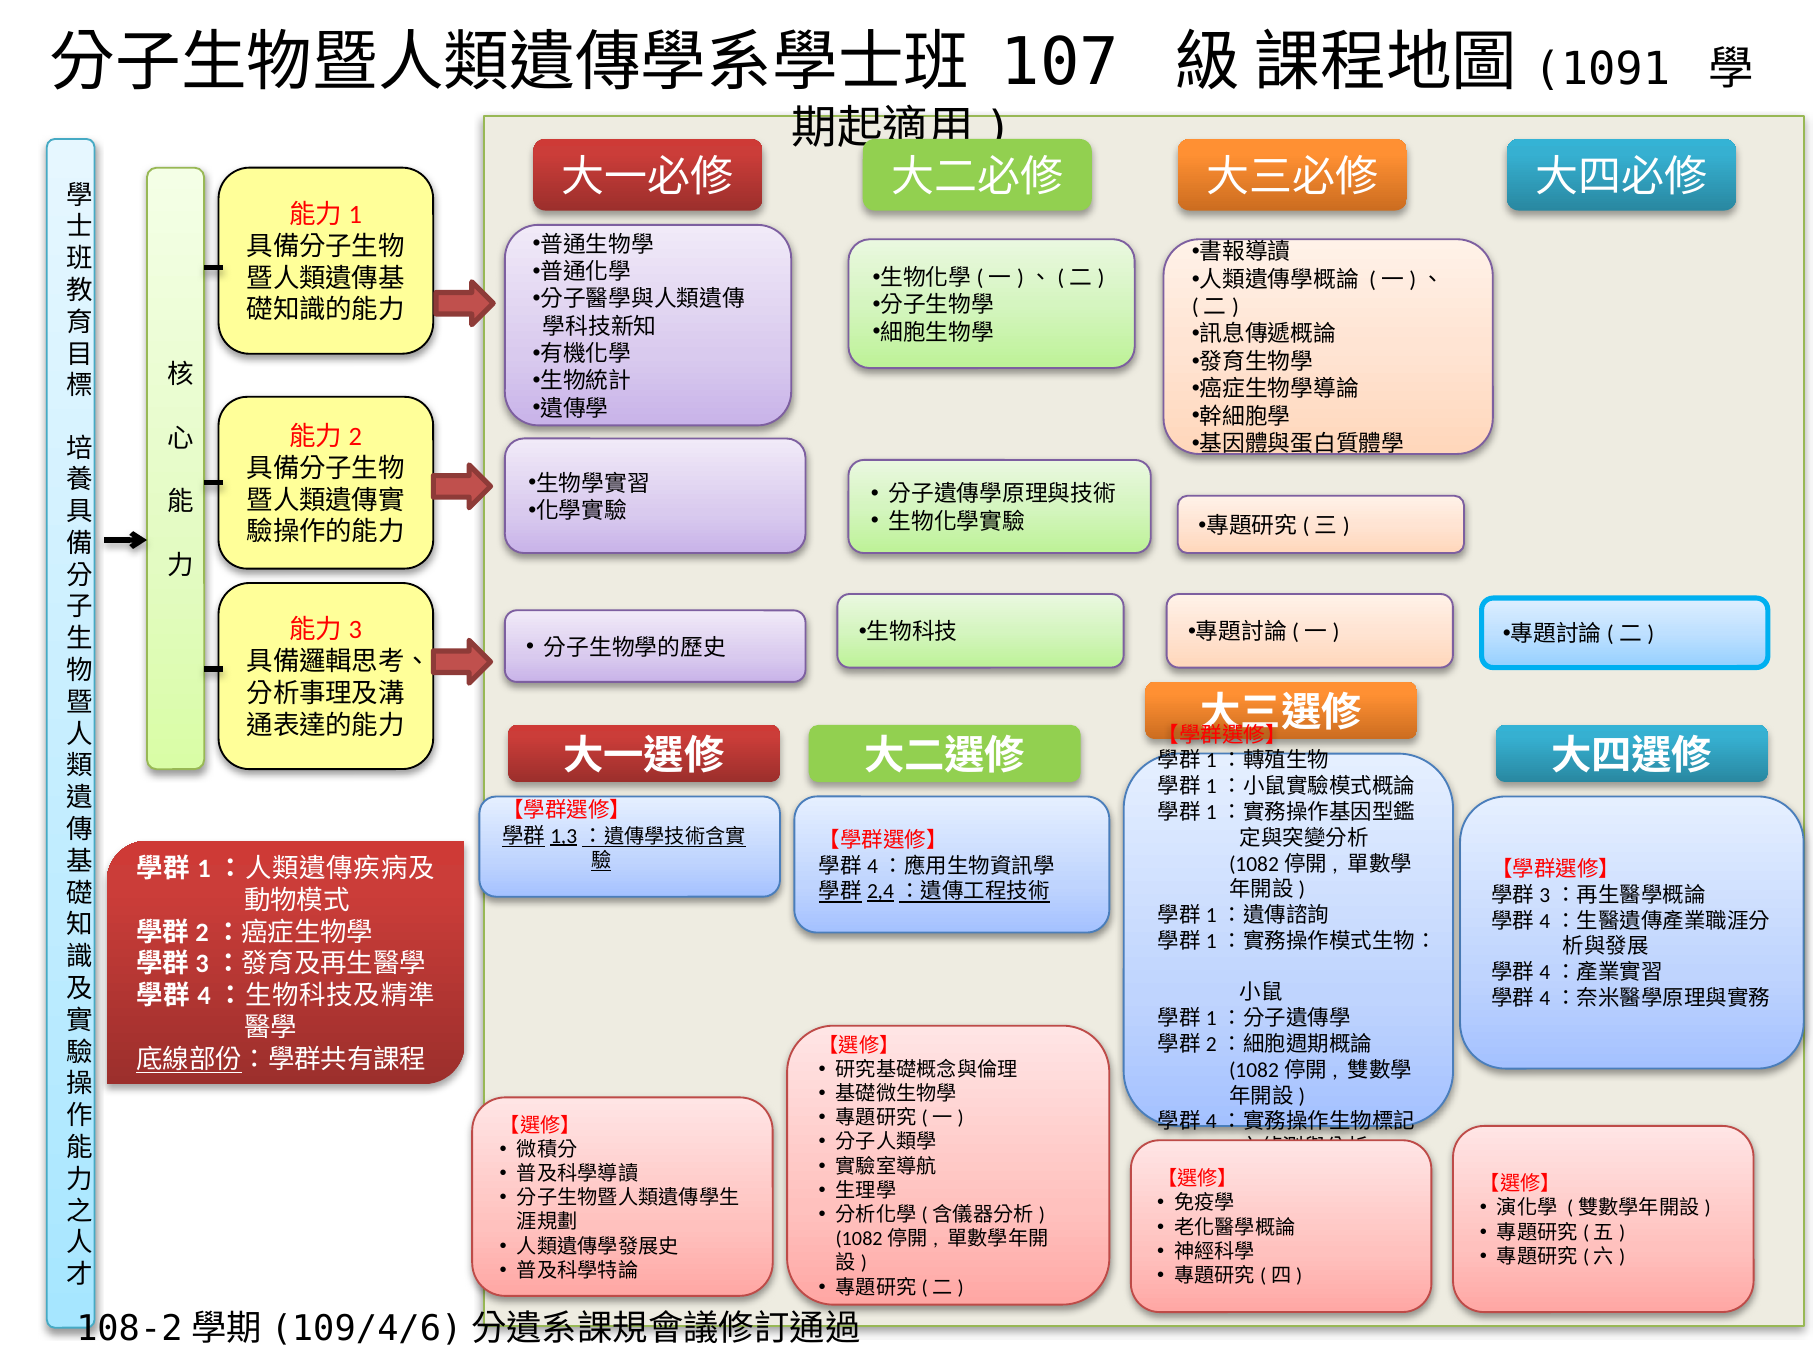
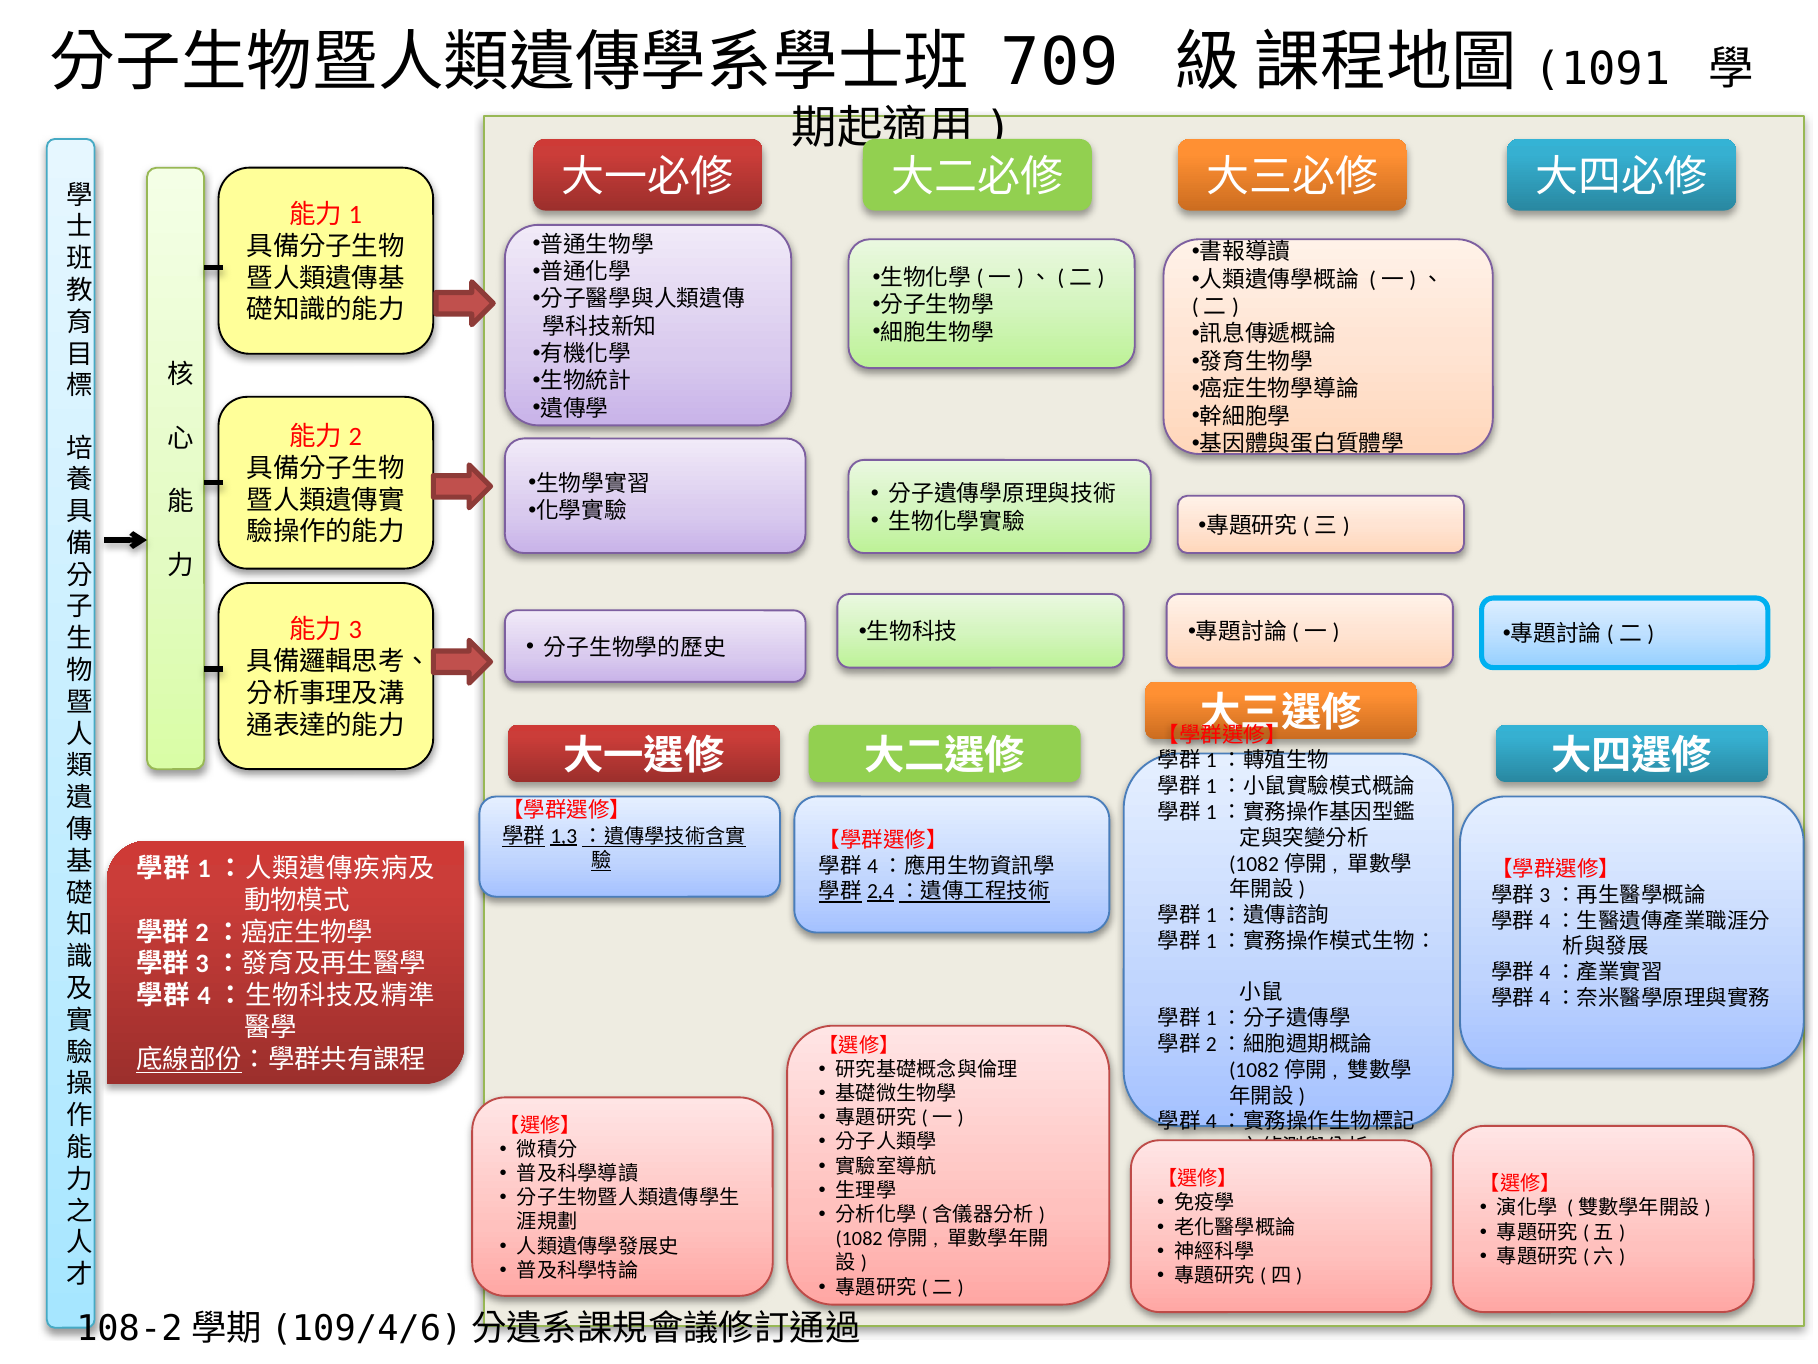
107: 107 -> 709
